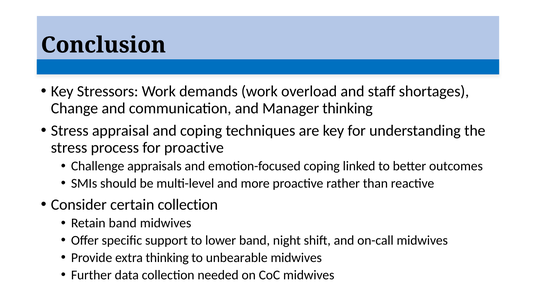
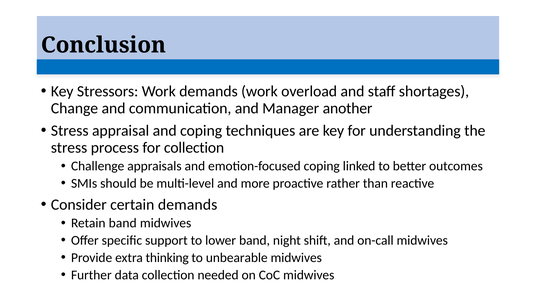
Manager thinking: thinking -> another
for proactive: proactive -> collection
certain collection: collection -> demands
